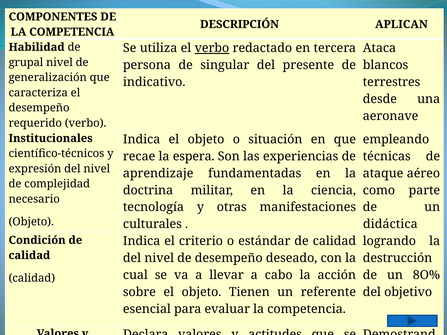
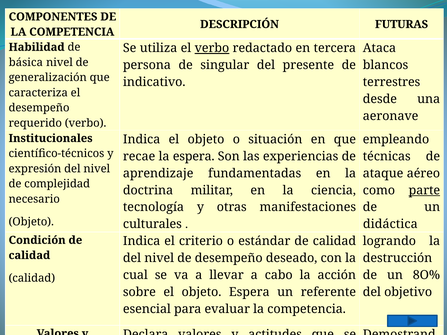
APLICAN: APLICAN -> FUTURAS
grupal: grupal -> básica
parte underline: none -> present
objeto Tienen: Tienen -> Espera
